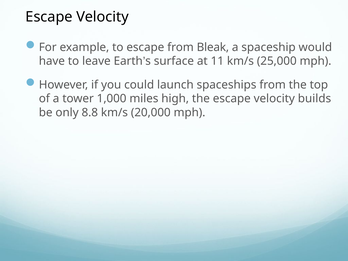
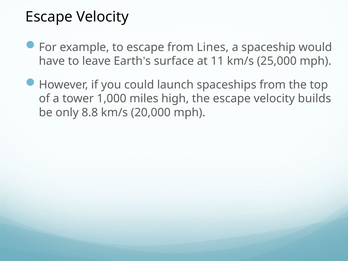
Bleak: Bleak -> Lines
